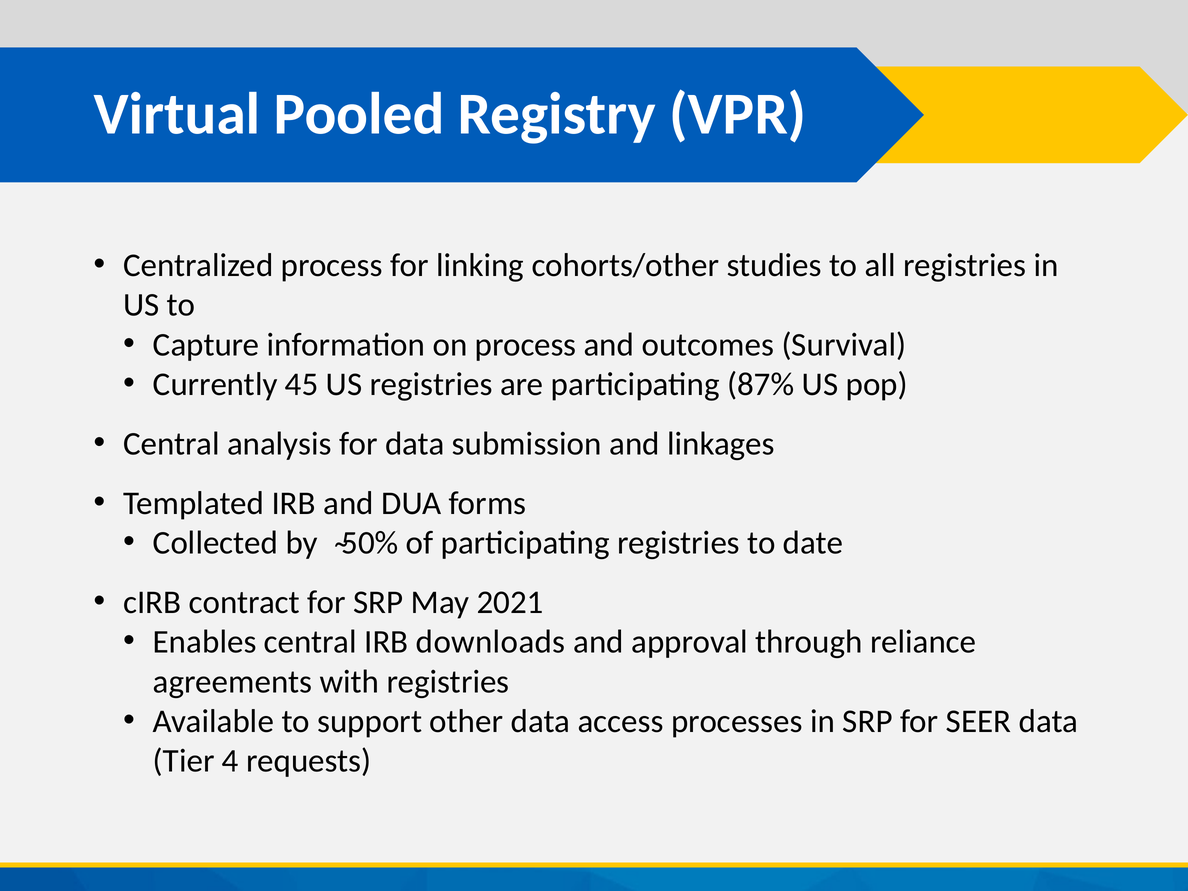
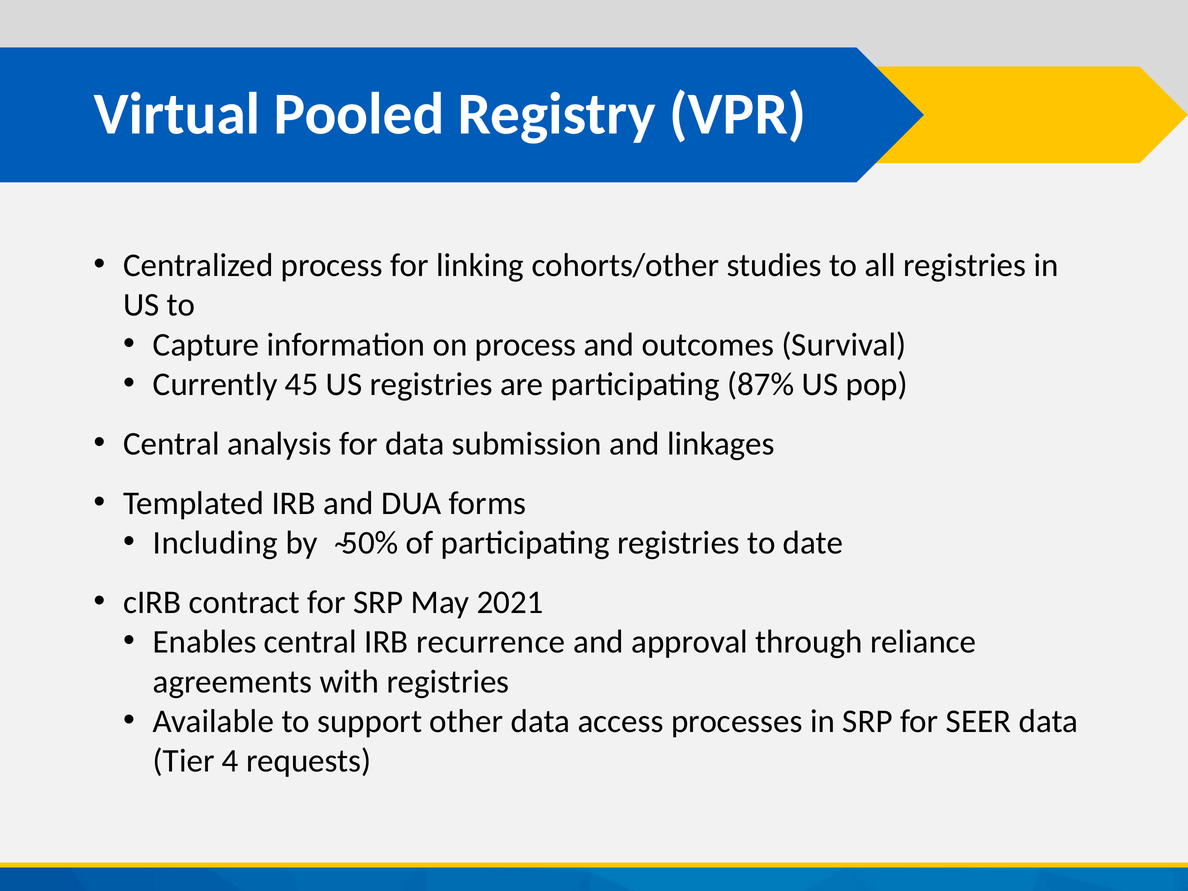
Collected: Collected -> Including
downloads: downloads -> recurrence
